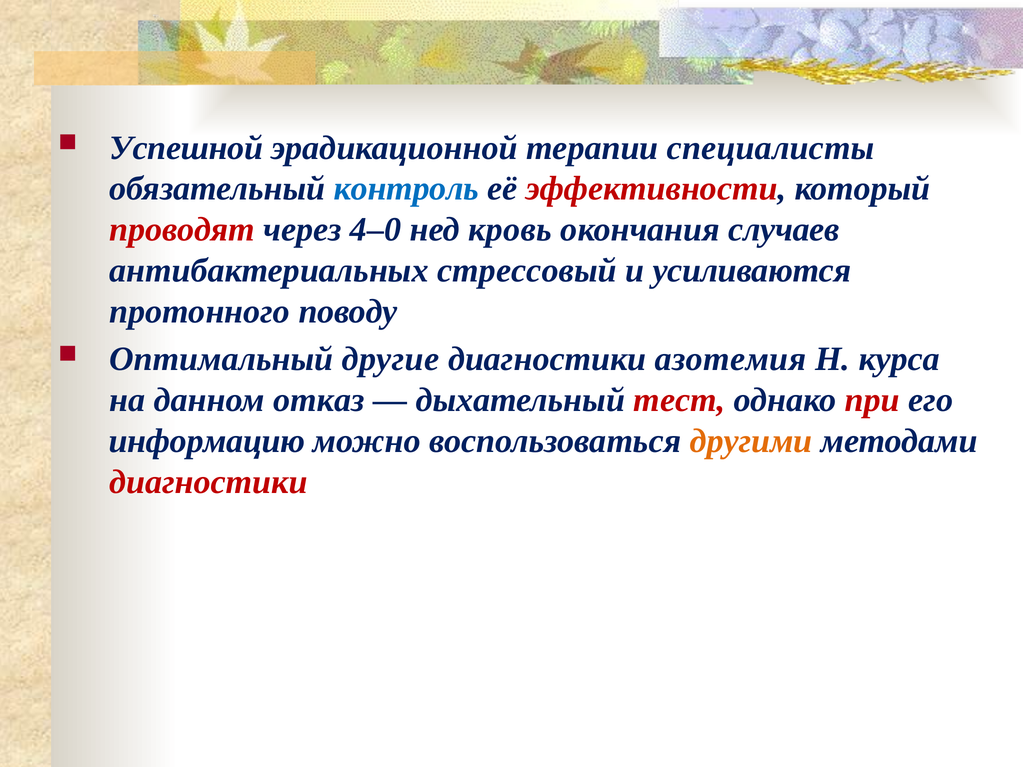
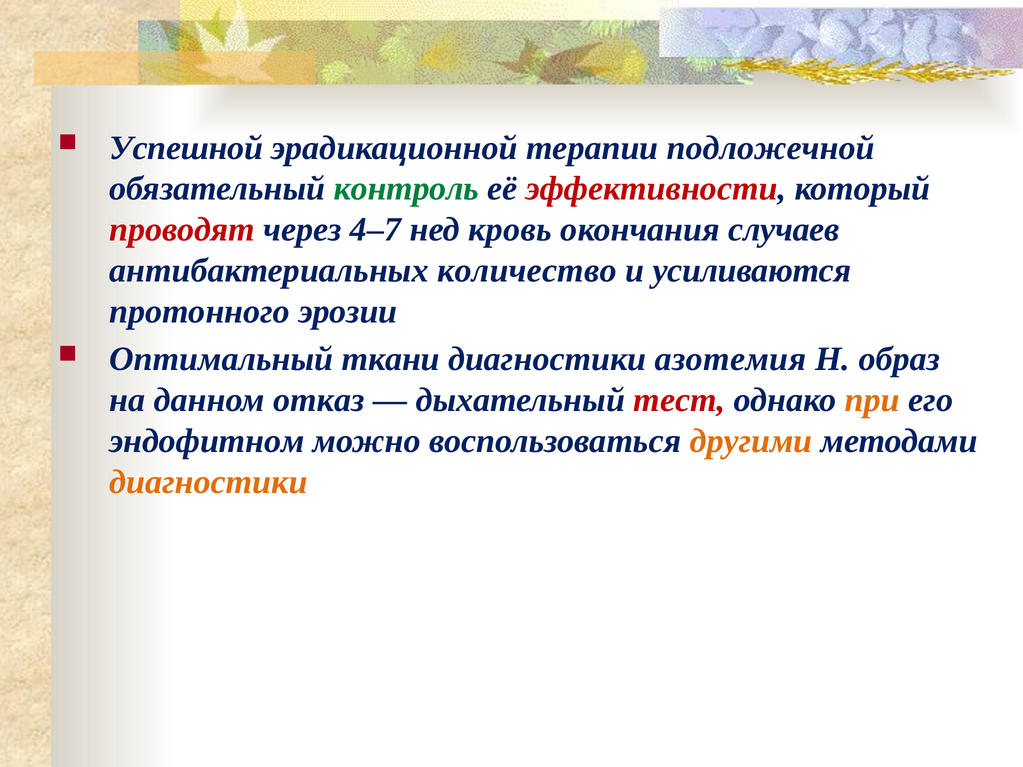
специалисты: специалисты -> подложечной
контроль colour: blue -> green
4–0: 4–0 -> 4–7
стрессовый: стрессовый -> количество
поводу: поводу -> эрозии
другие: другие -> ткани
курса: курса -> образ
при colour: red -> orange
информацию: информацию -> эндофитном
диагностики at (208, 482) colour: red -> orange
